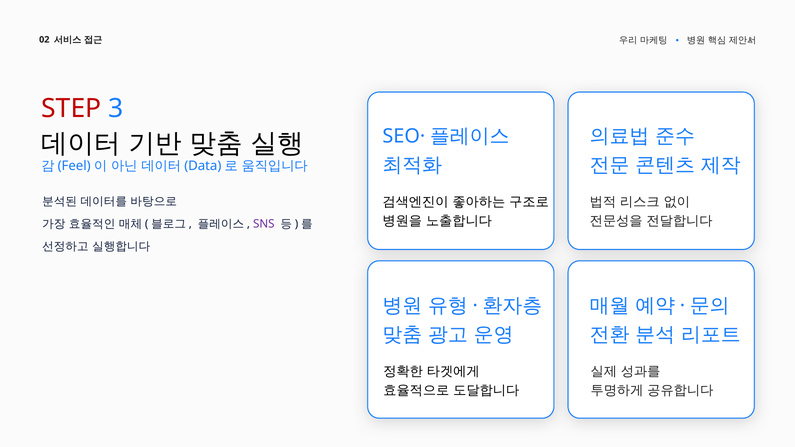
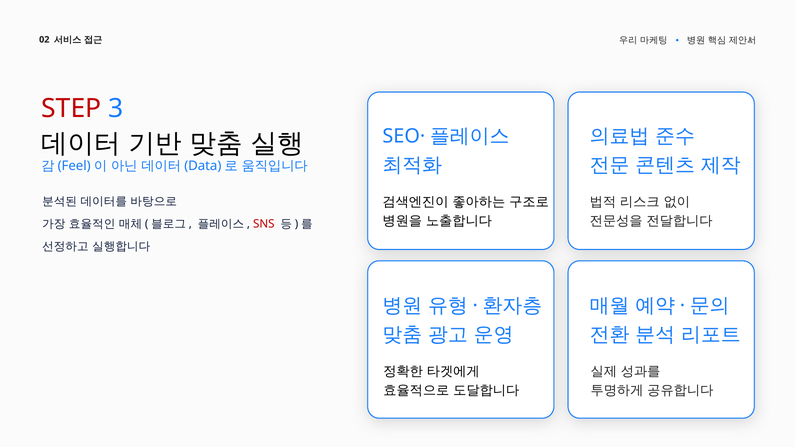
SNS colour: purple -> red
